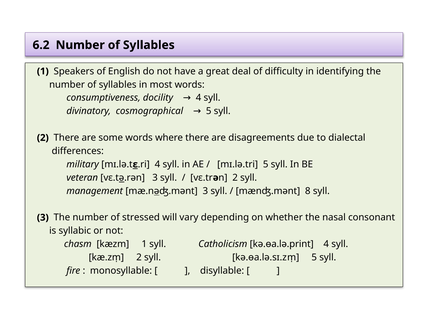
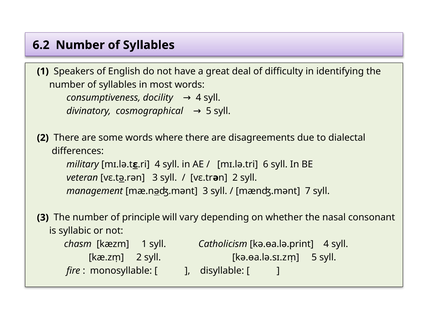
mɪ.lə.tri 5: 5 -> 6
8: 8 -> 7
stressed: stressed -> principle
